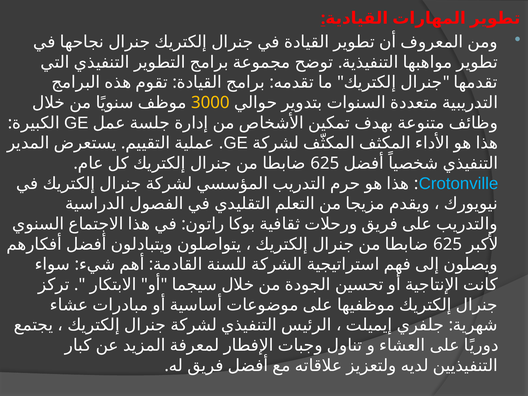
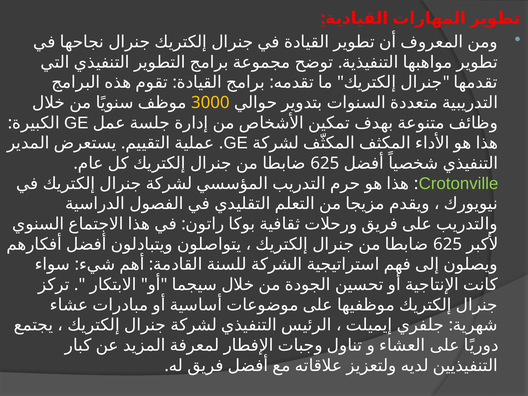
Crotonville colour: light blue -> light green
